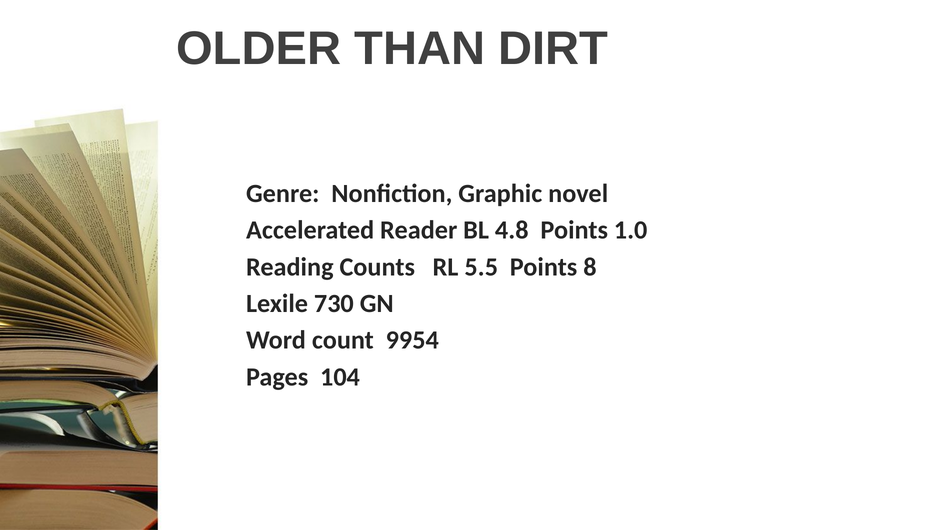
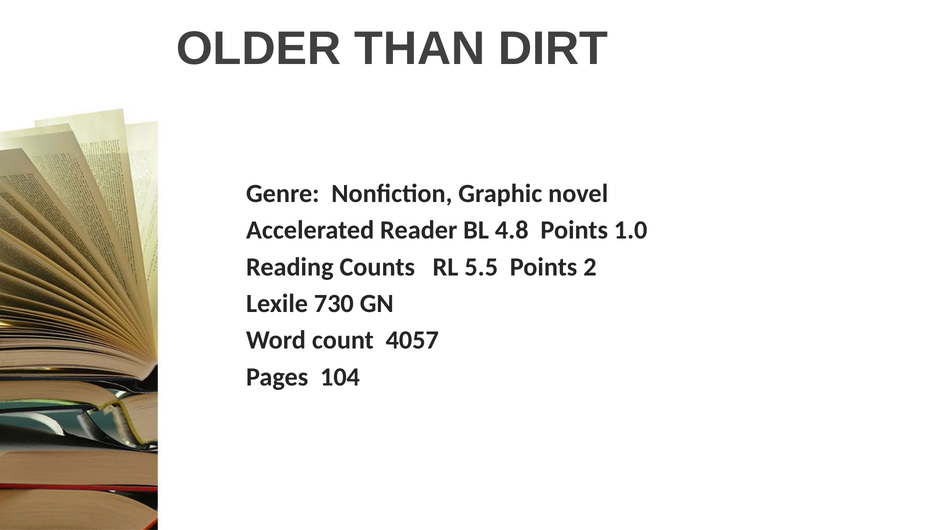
8: 8 -> 2
9954: 9954 -> 4057
